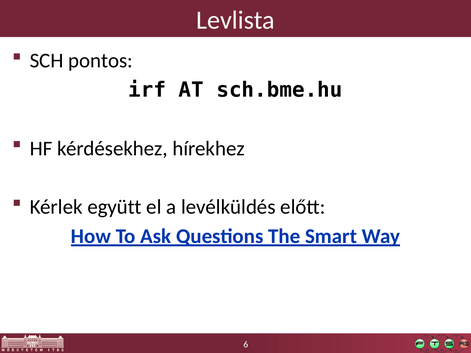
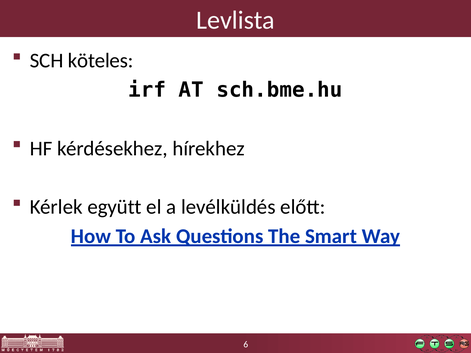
pontos: pontos -> köteles
